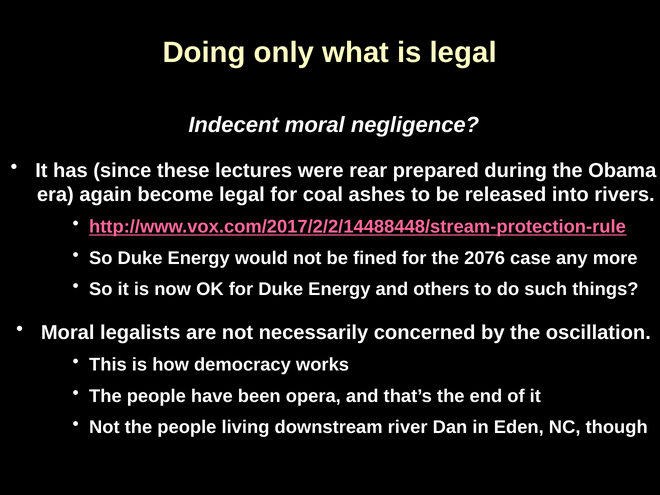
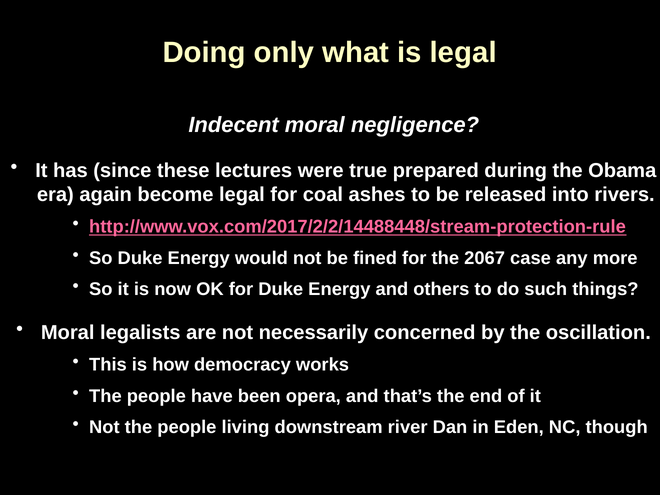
rear: rear -> true
2076: 2076 -> 2067
